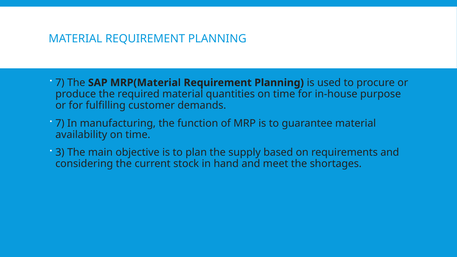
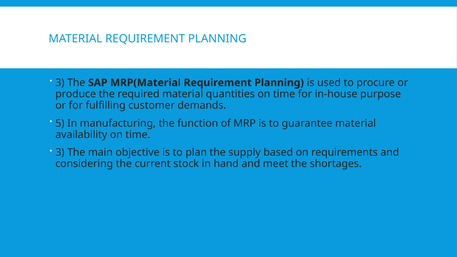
7 at (60, 83): 7 -> 3
7 at (60, 123): 7 -> 5
